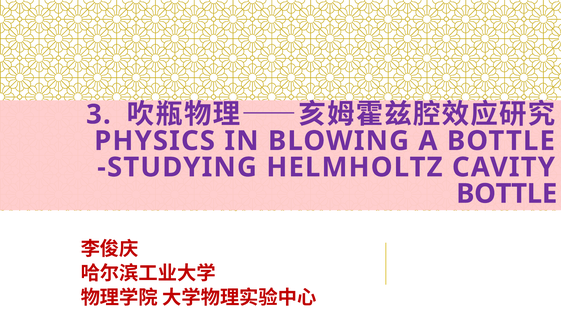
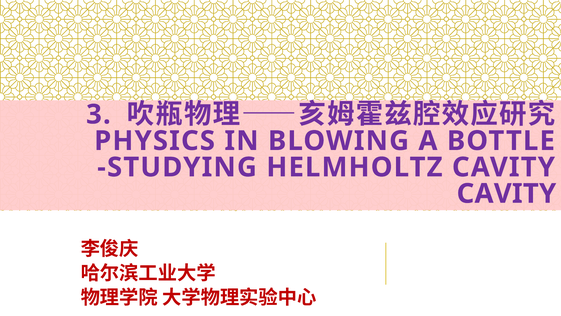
BOTTLE at (507, 193): BOTTLE -> CAVITY
